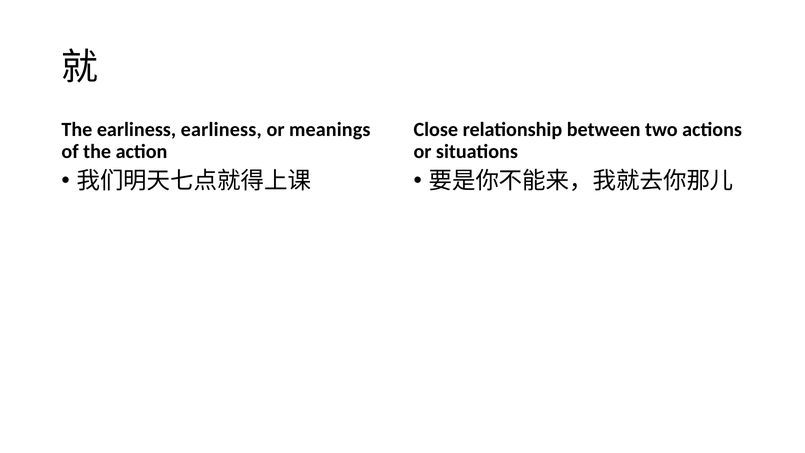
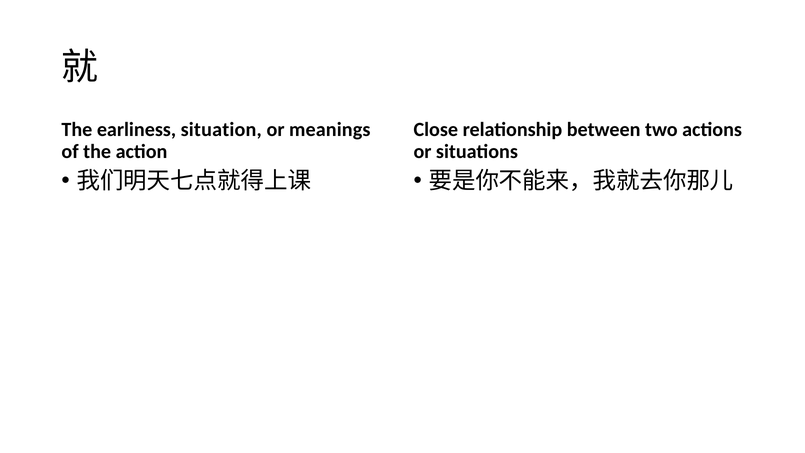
earliness earliness: earliness -> situation
